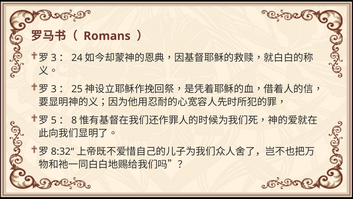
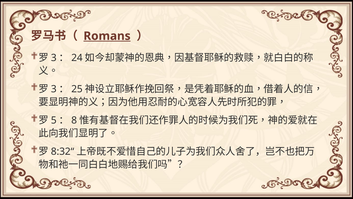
Romans underline: none -> present
